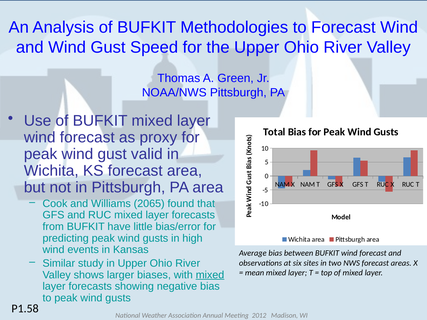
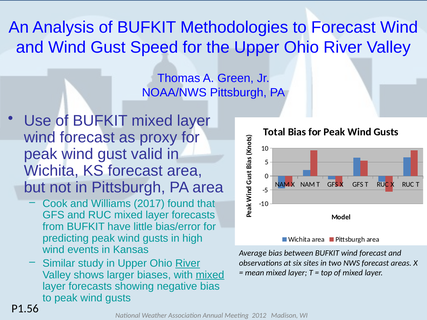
2065: 2065 -> 2017
River at (188, 264) underline: none -> present
P1.58: P1.58 -> P1.56
